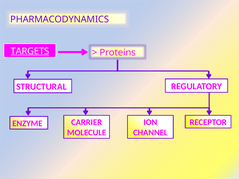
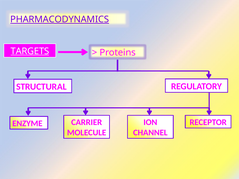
PHARMACODYNAMICS underline: none -> present
